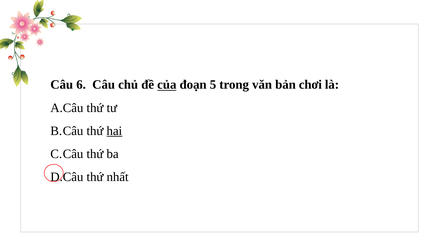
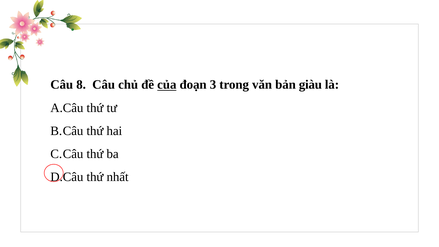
6: 6 -> 8
5: 5 -> 3
chơi: chơi -> giàu
hai underline: present -> none
